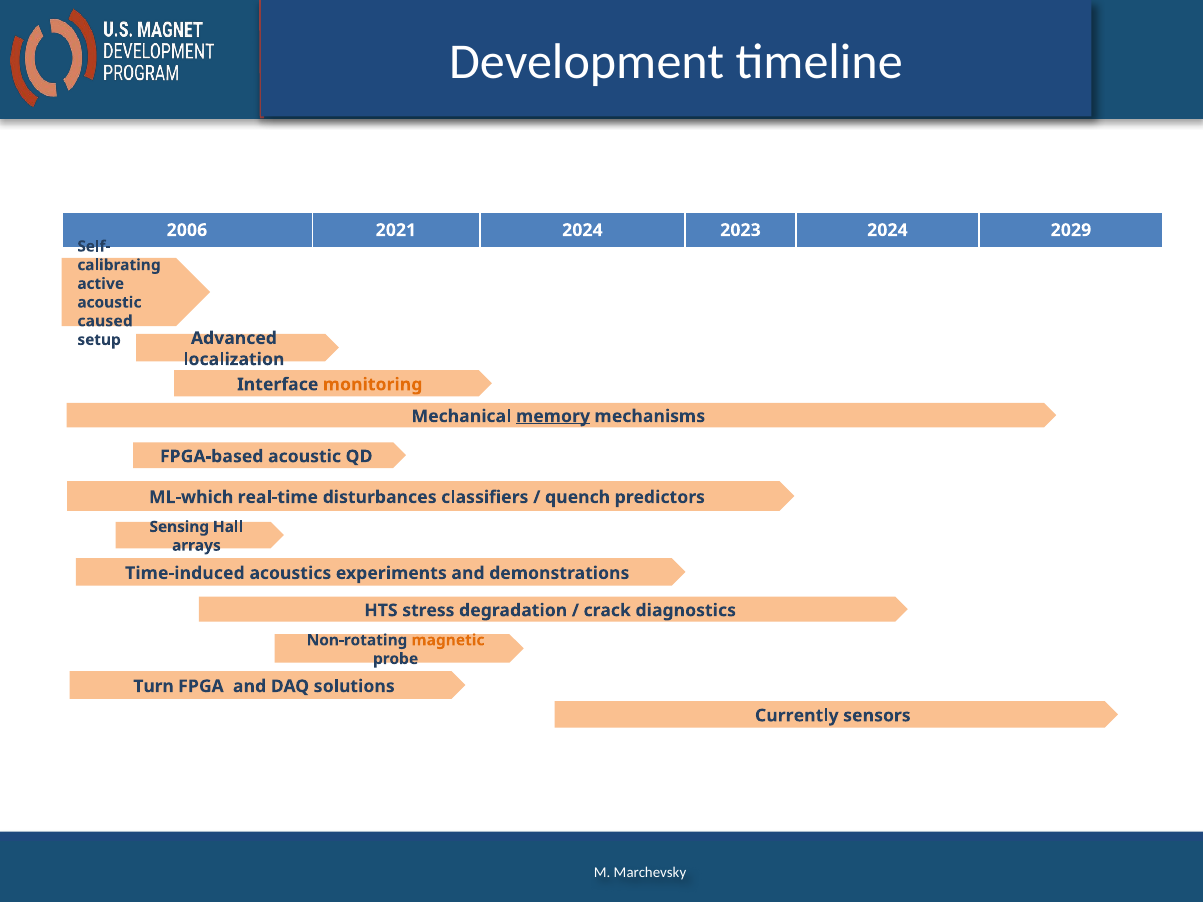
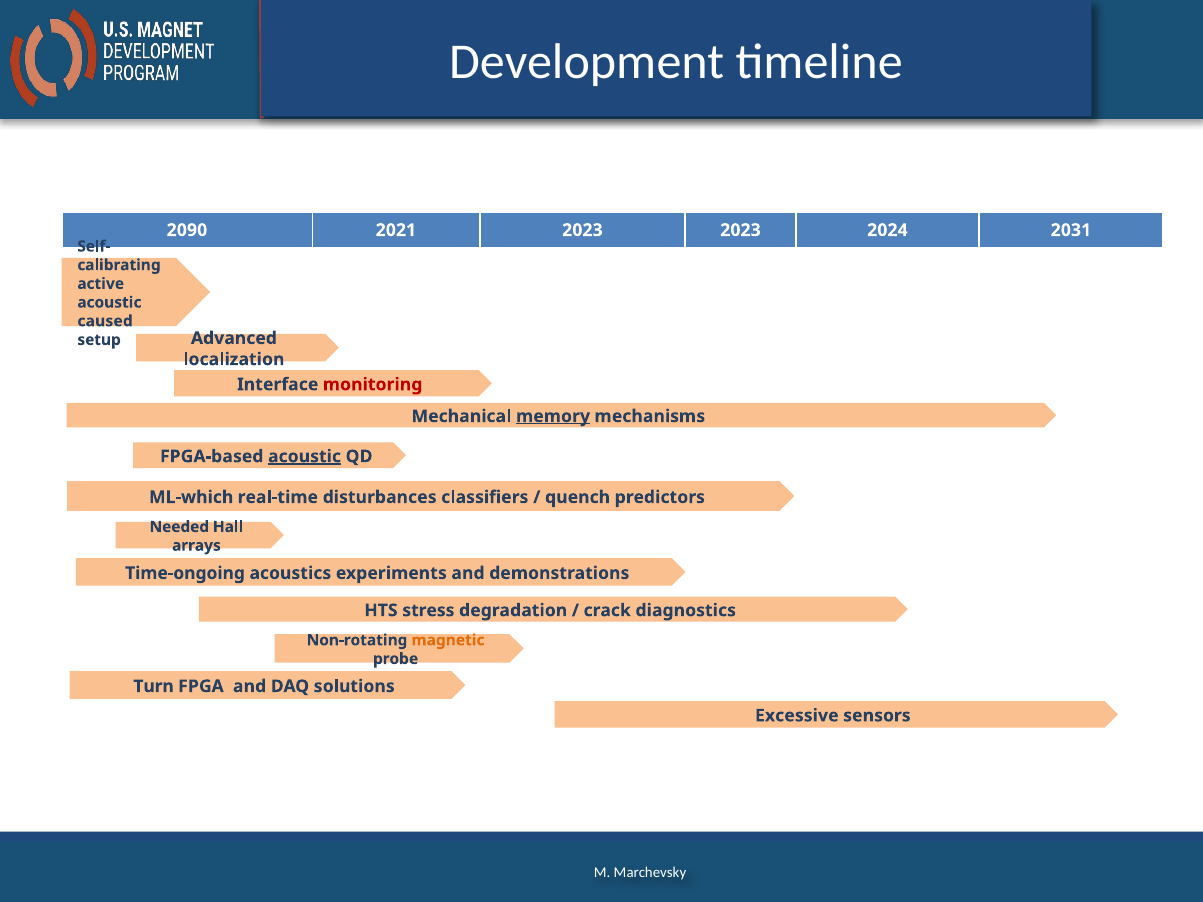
2006: 2006 -> 2090
2021 2024: 2024 -> 2023
2029: 2029 -> 2031
monitoring colour: orange -> red
acoustic at (305, 457) underline: none -> present
Sensing: Sensing -> Needed
Time-induced: Time-induced -> Time-ongoing
Currently: Currently -> Excessive
